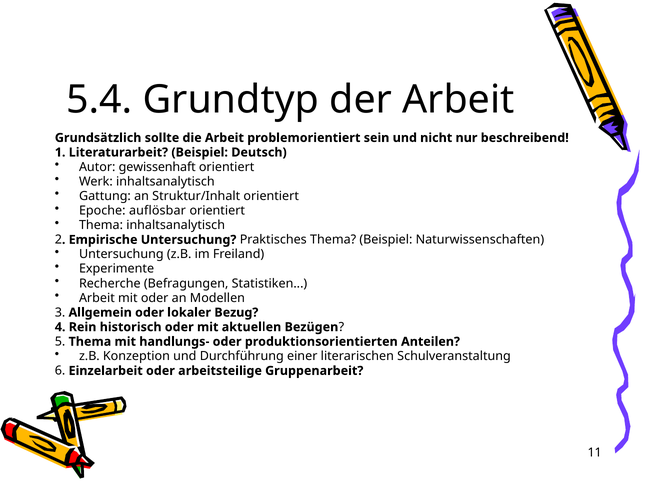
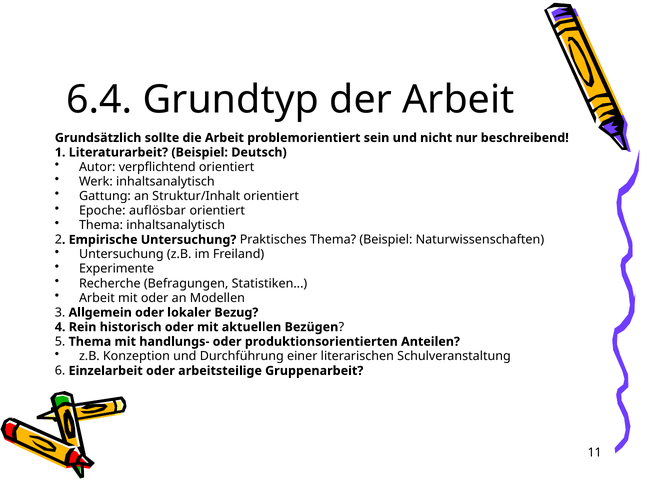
5.4: 5.4 -> 6.4
gewissenhaft: gewissenhaft -> verpflichtend
